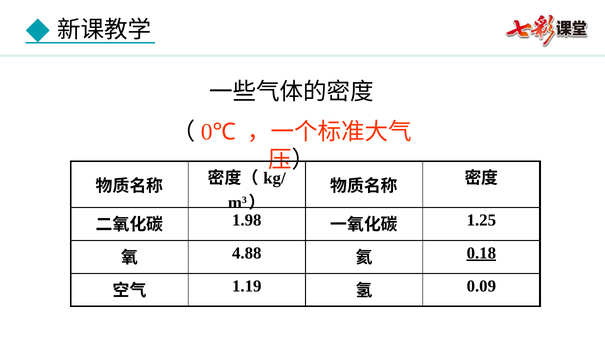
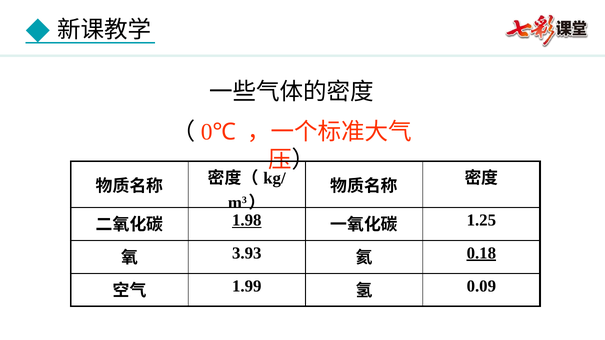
1.98 underline: none -> present
4.88: 4.88 -> 3.93
1.19: 1.19 -> 1.99
